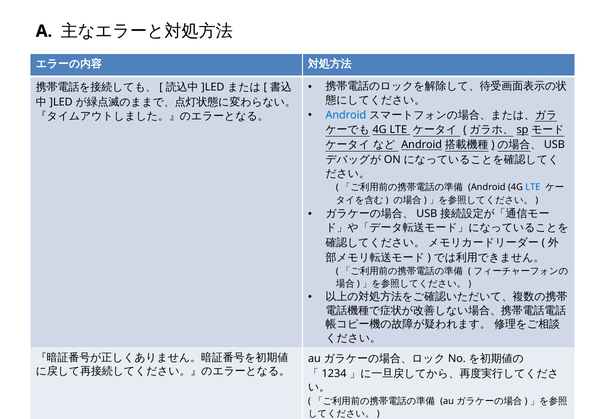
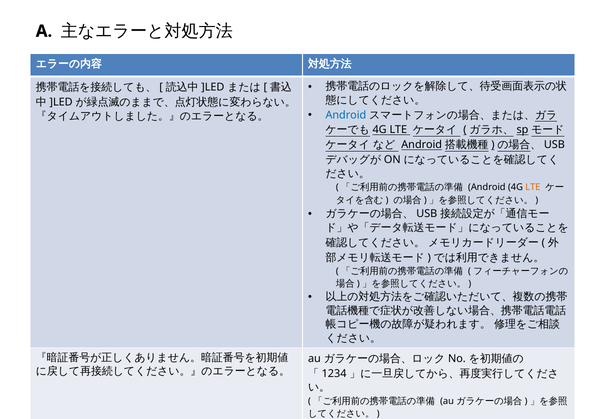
LTE at (533, 187) colour: blue -> orange
